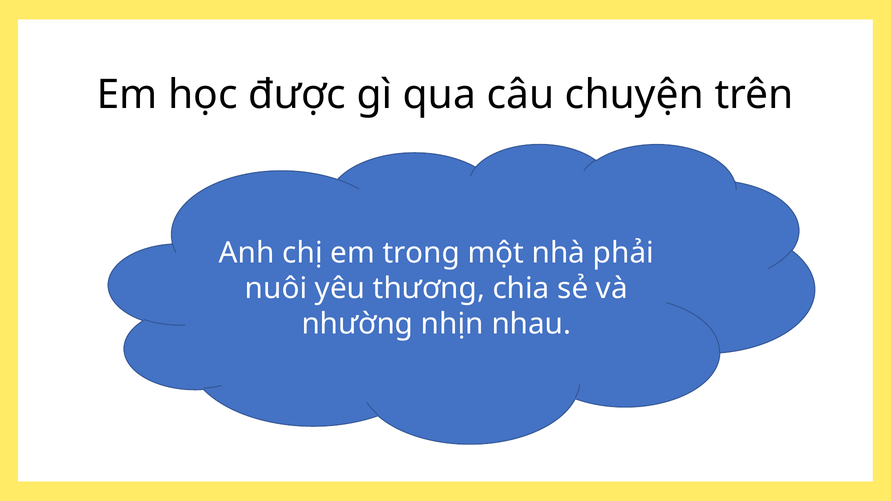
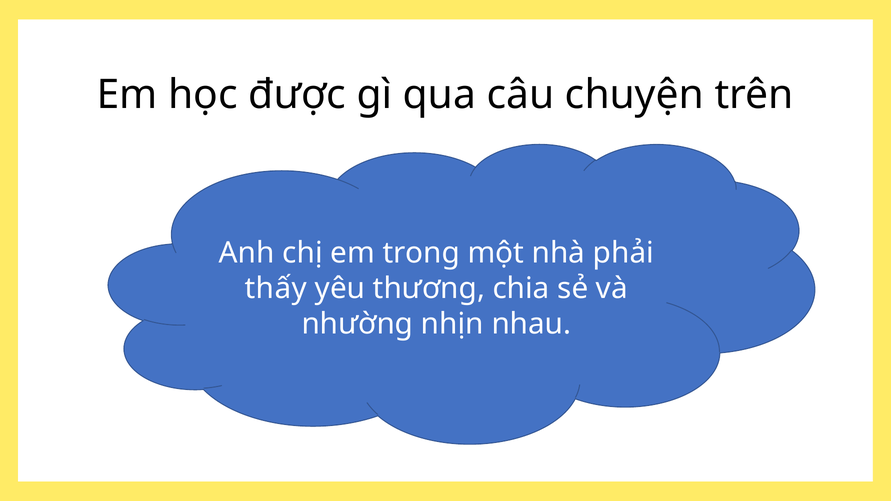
nuôi: nuôi -> thấy
